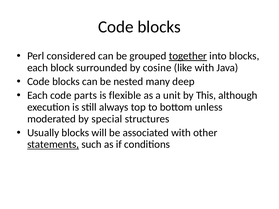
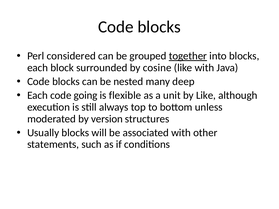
parts: parts -> going
by This: This -> Like
special: special -> version
statements underline: present -> none
